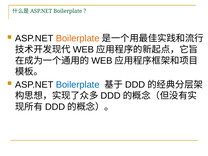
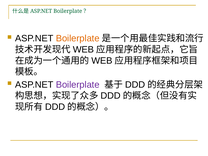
Boilerplate at (78, 85) colour: blue -> purple
